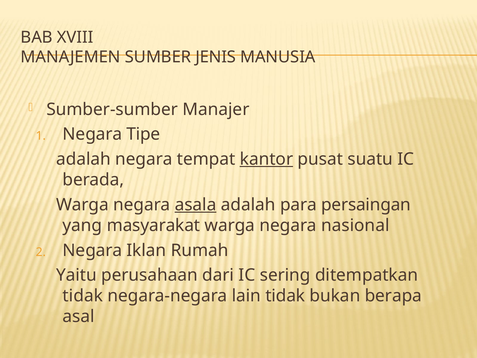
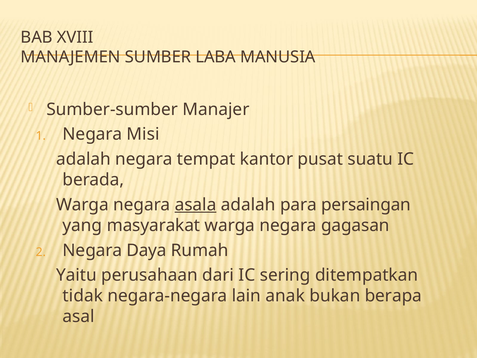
JENIS: JENIS -> LABA
Tipe: Tipe -> Misi
kantor underline: present -> none
nasional: nasional -> gagasan
Iklan: Iklan -> Daya
lain tidak: tidak -> anak
